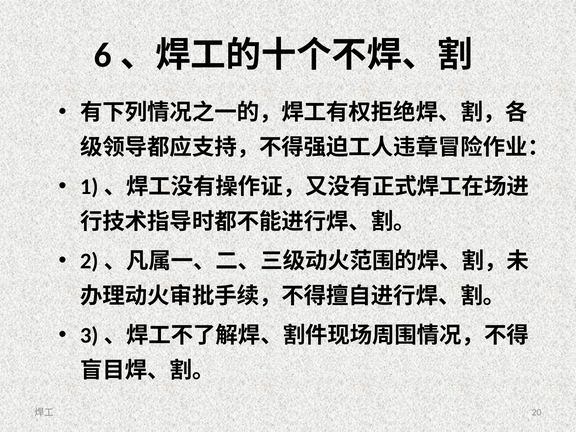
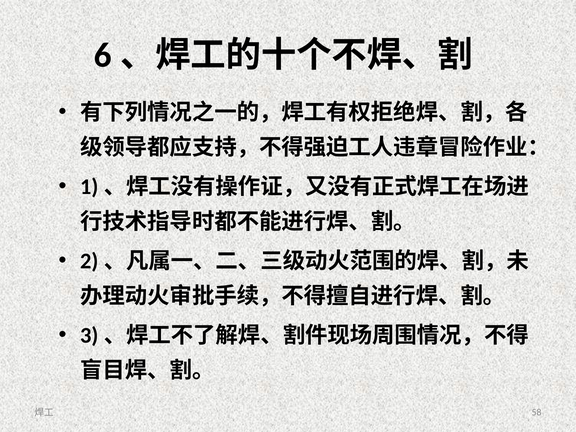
20: 20 -> 58
